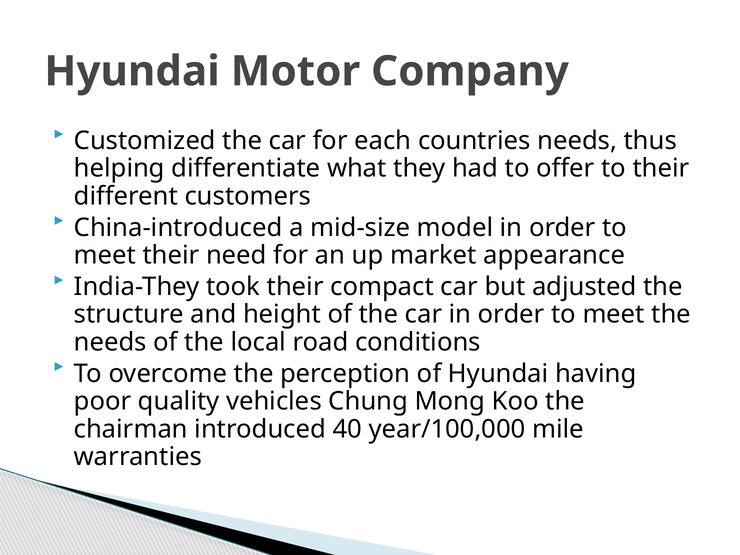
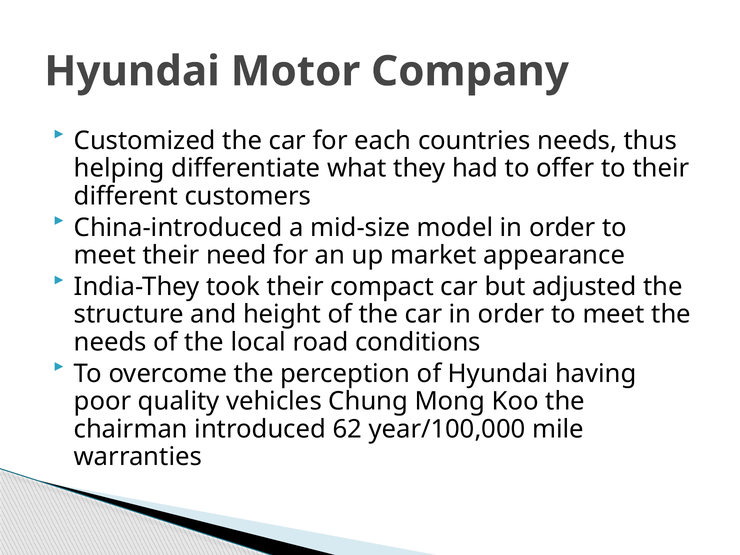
40: 40 -> 62
